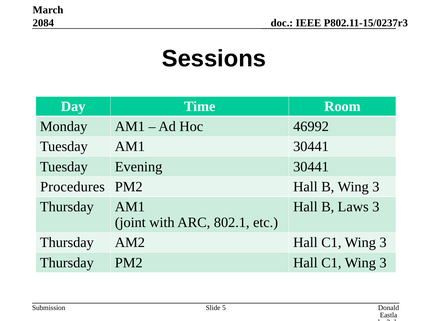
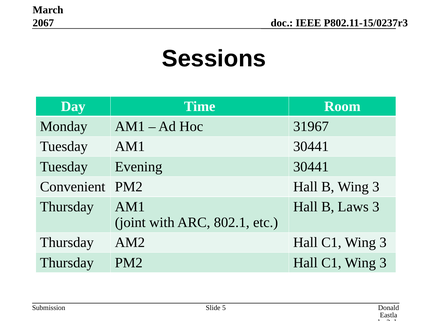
2084: 2084 -> 2067
46992: 46992 -> 31967
Procedures: Procedures -> Convenient
